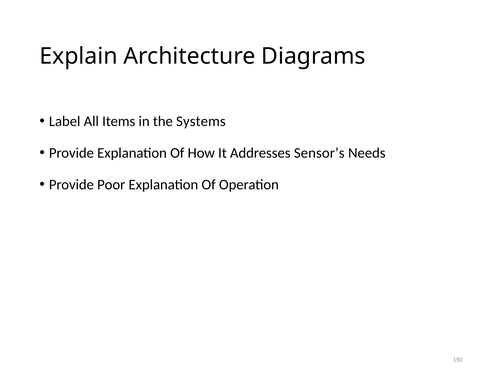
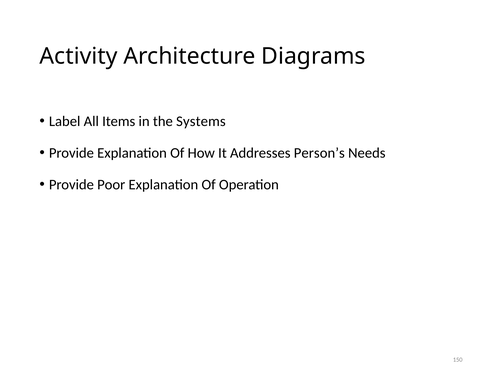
Explain: Explain -> Activity
Sensor’s: Sensor’s -> Person’s
